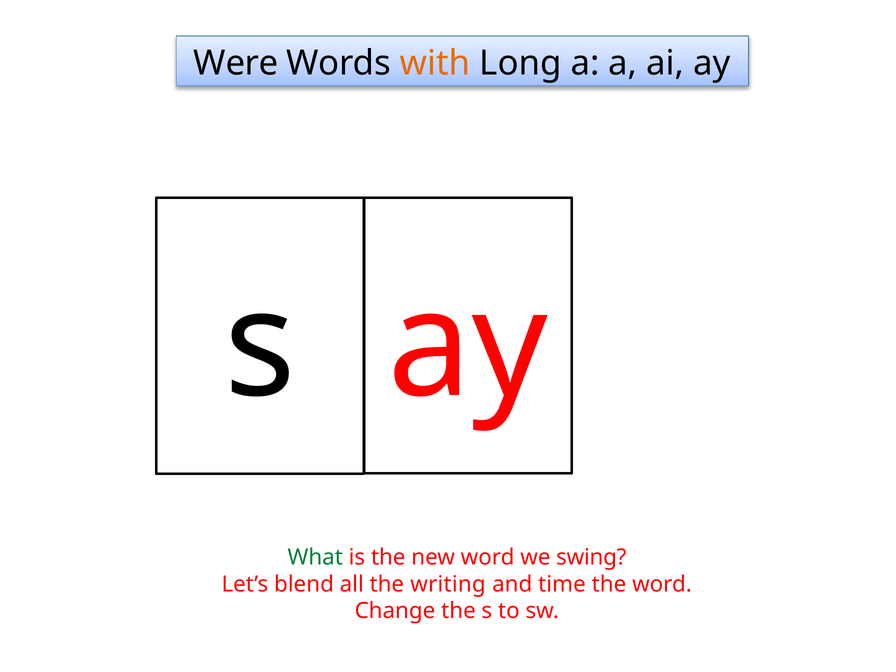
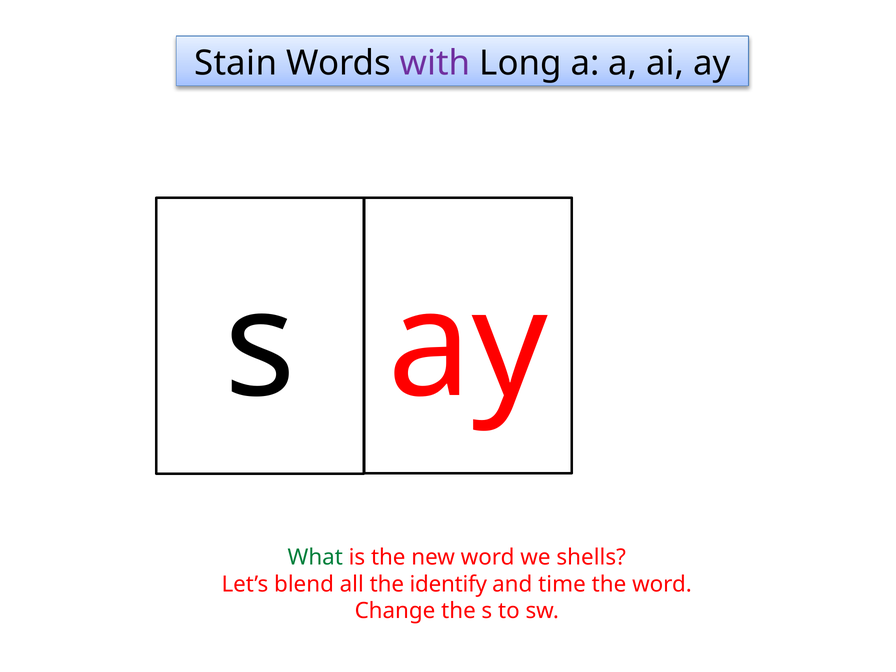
Were: Were -> Stain
with colour: orange -> purple
swing: swing -> shells
writing: writing -> identify
